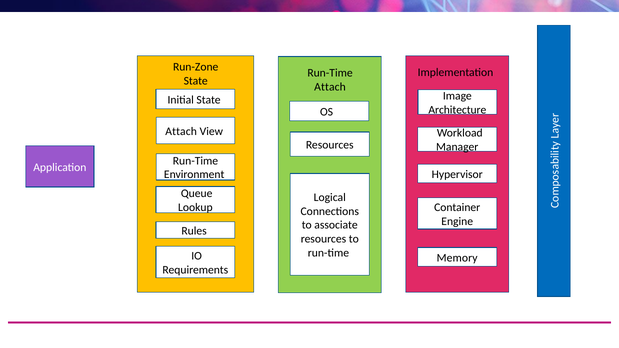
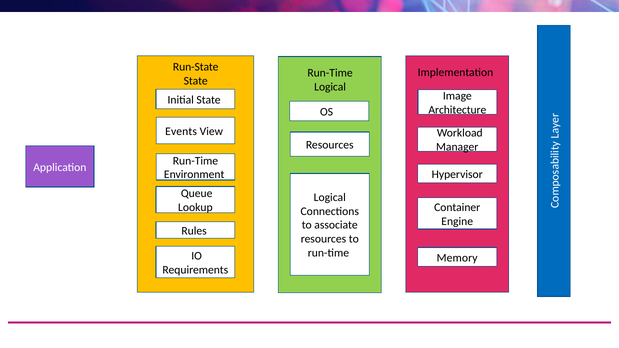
Run-Zone: Run-Zone -> Run-State
Attach at (330, 87): Attach -> Logical
Attach at (181, 131): Attach -> Events
